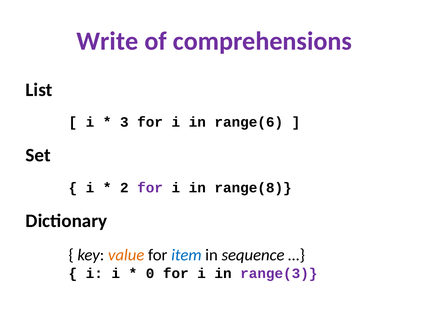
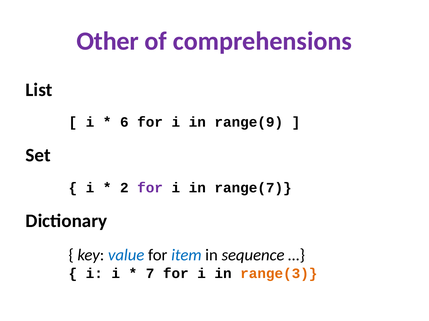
Write: Write -> Other
3: 3 -> 6
range(6: range(6 -> range(9
range(8: range(8 -> range(7
value colour: orange -> blue
0: 0 -> 7
range(3 colour: purple -> orange
